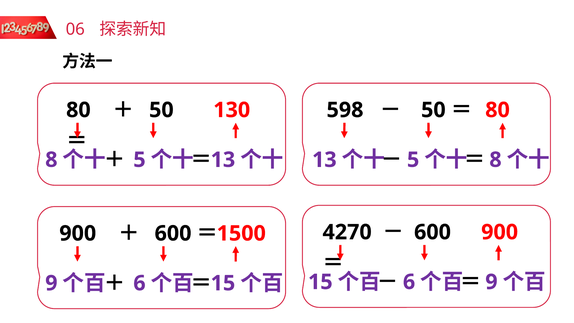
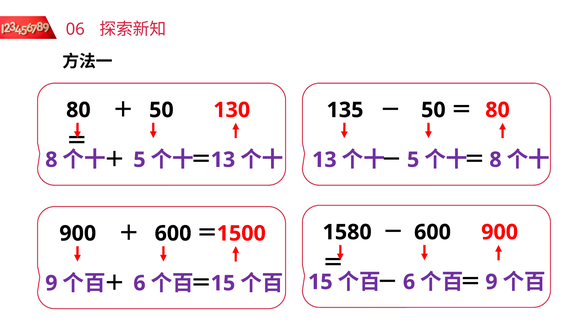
598: 598 -> 135
4270: 4270 -> 1580
